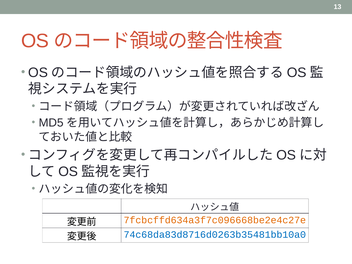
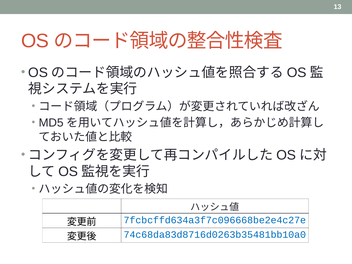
7fcbcffd634a3f7c096668be2e4c27e colour: orange -> blue
